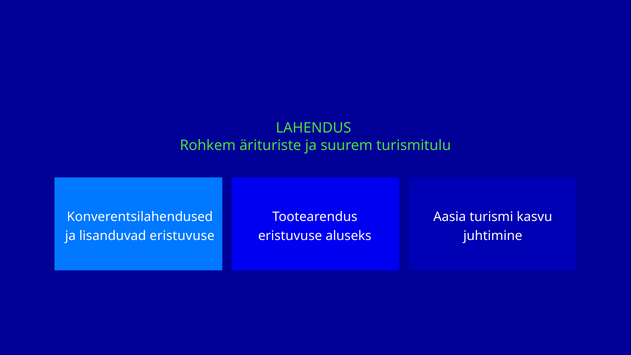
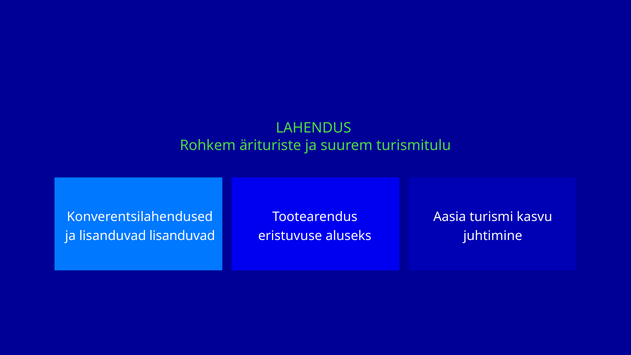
lisanduvad eristuvuse: eristuvuse -> lisanduvad
